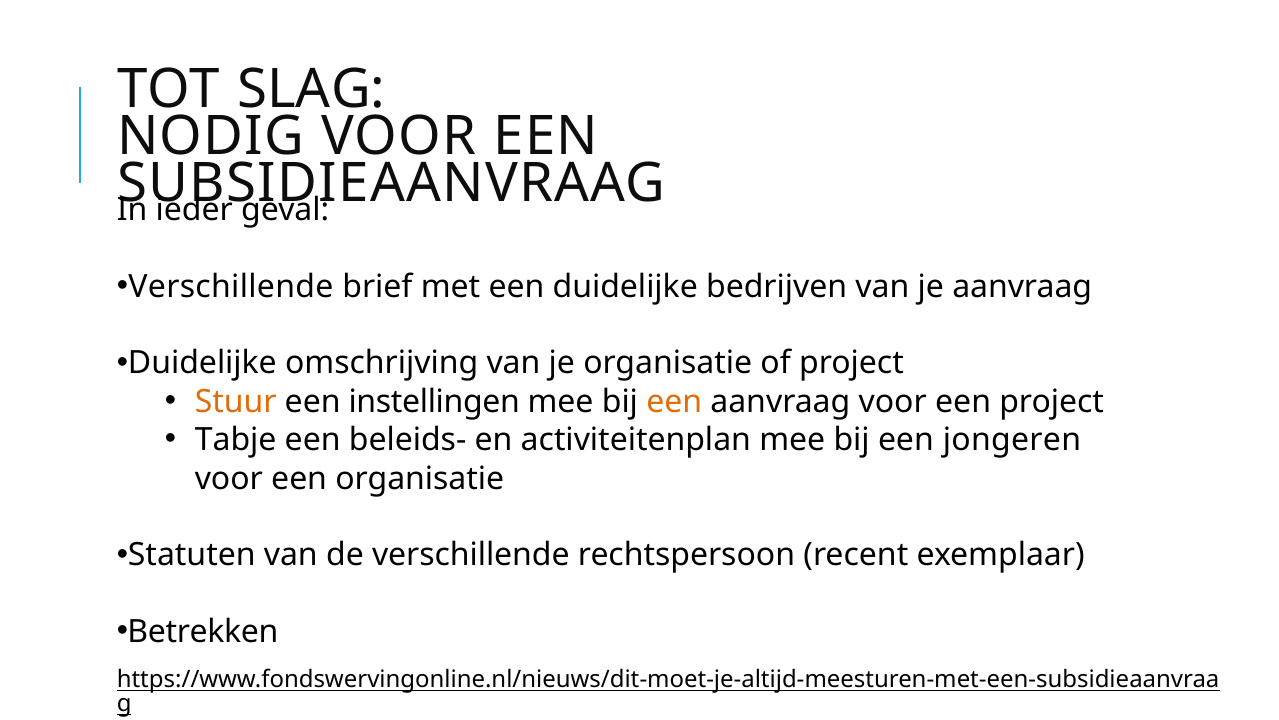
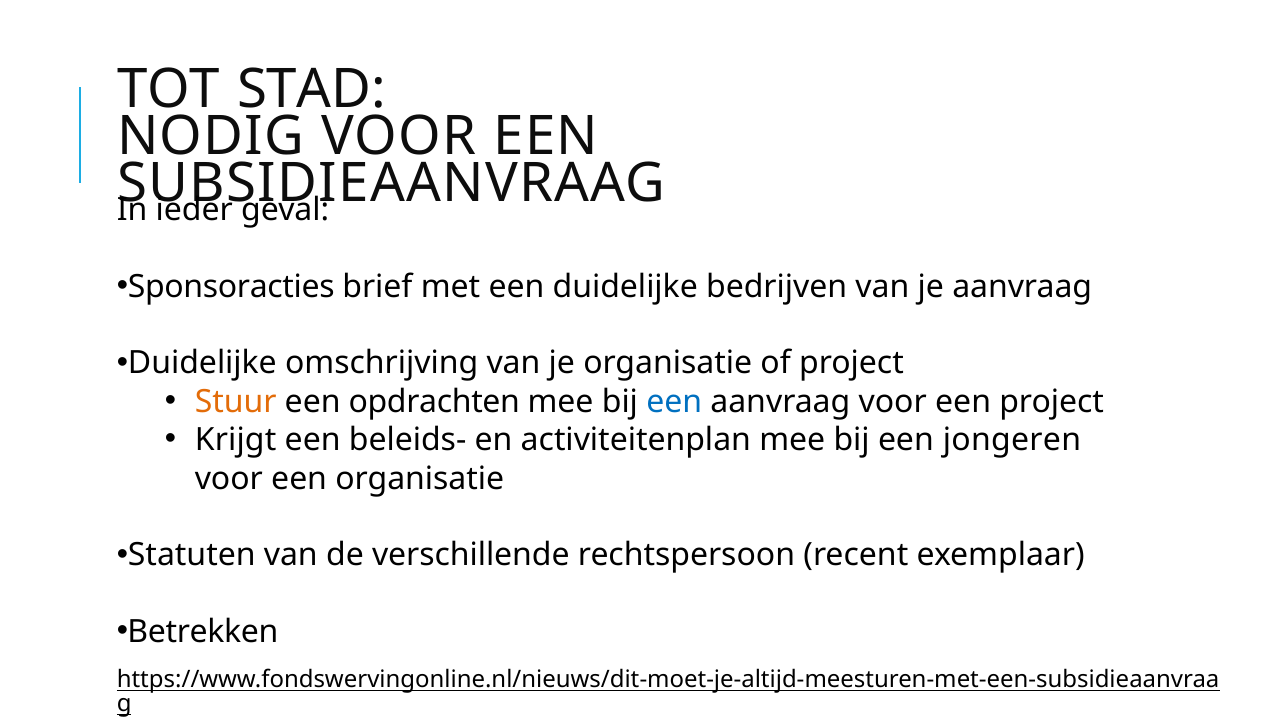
SLAG: SLAG -> STAD
Verschillende at (231, 286): Verschillende -> Sponsoracties
instellingen: instellingen -> opdrachten
een at (674, 401) colour: orange -> blue
Tabje: Tabje -> Krijgt
